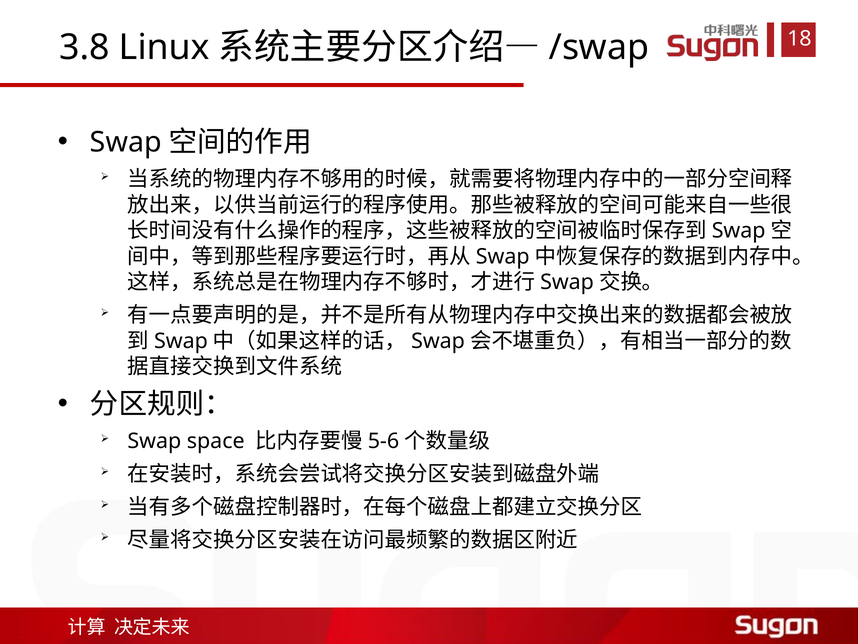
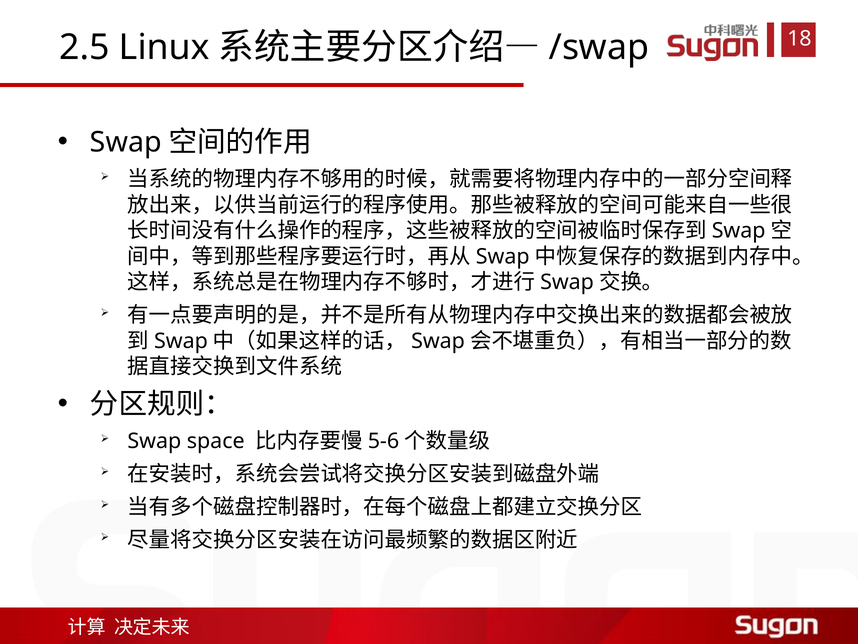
3.8: 3.8 -> 2.5
